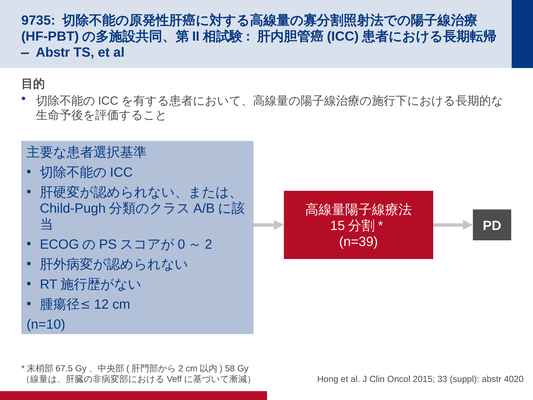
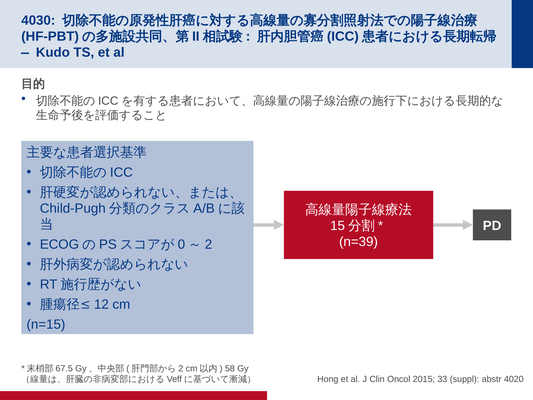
9735: 9735 -> 4030
Abstr at (53, 52): Abstr -> Kudo
n=10: n=10 -> n=15
